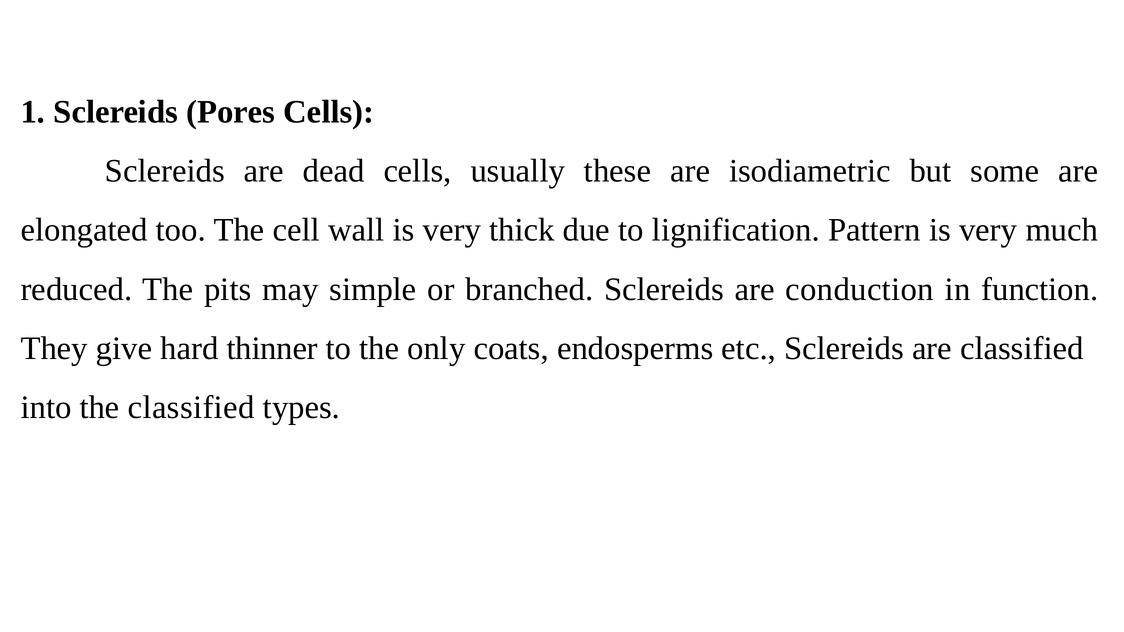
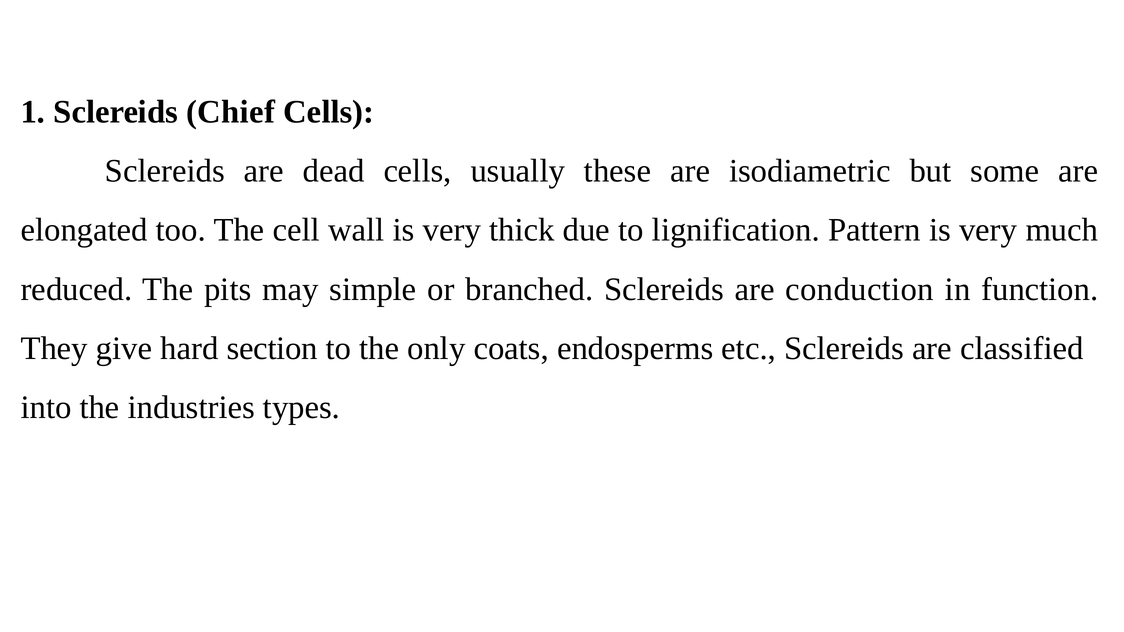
Pores: Pores -> Chief
thinner: thinner -> section
the classified: classified -> industries
